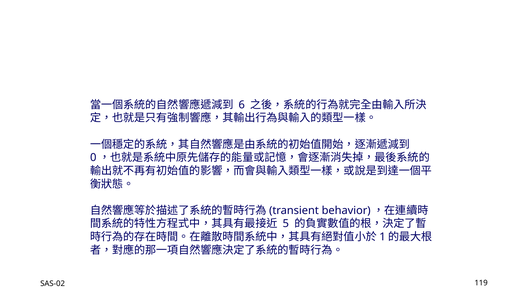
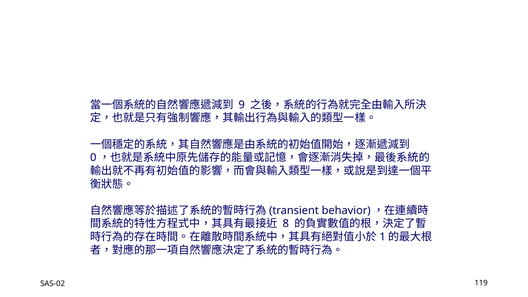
6: 6 -> 9
5: 5 -> 8
